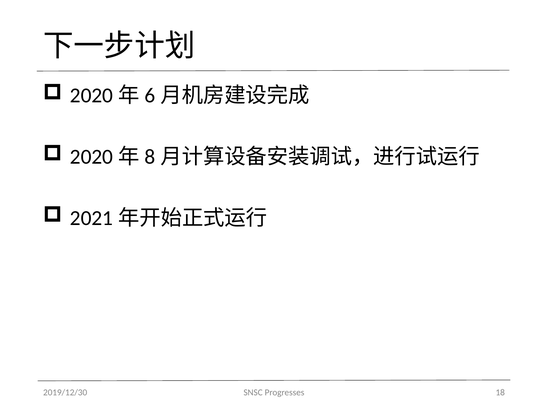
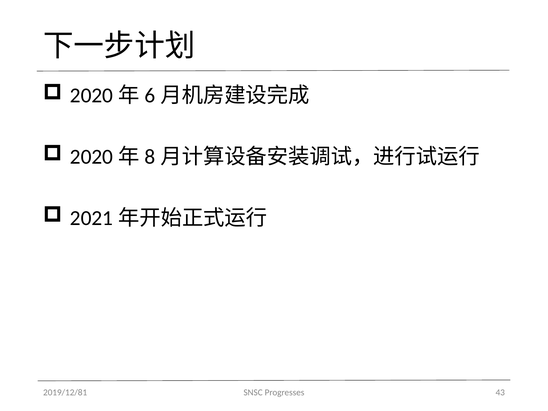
2019/12/30: 2019/12/30 -> 2019/12/81
18: 18 -> 43
